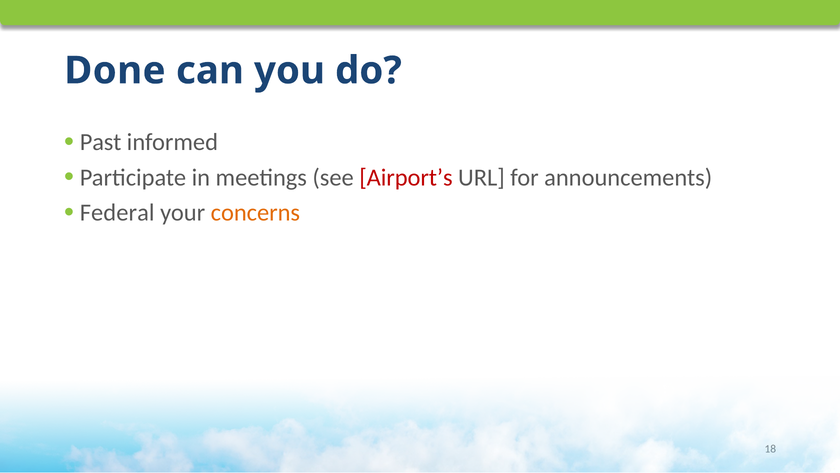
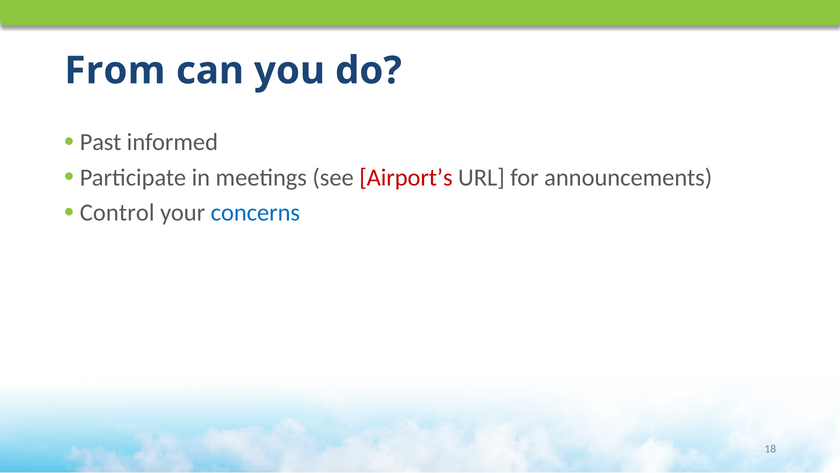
Done: Done -> From
Federal: Federal -> Control
concerns colour: orange -> blue
